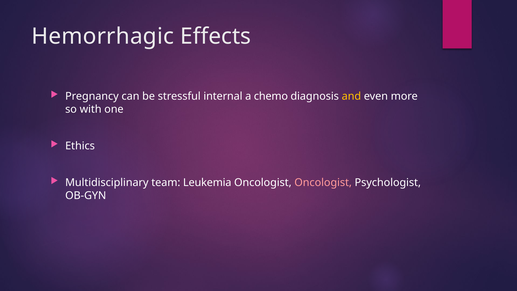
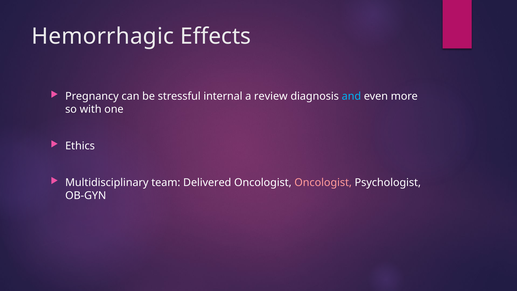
chemo: chemo -> review
and colour: yellow -> light blue
Leukemia: Leukemia -> Delivered
